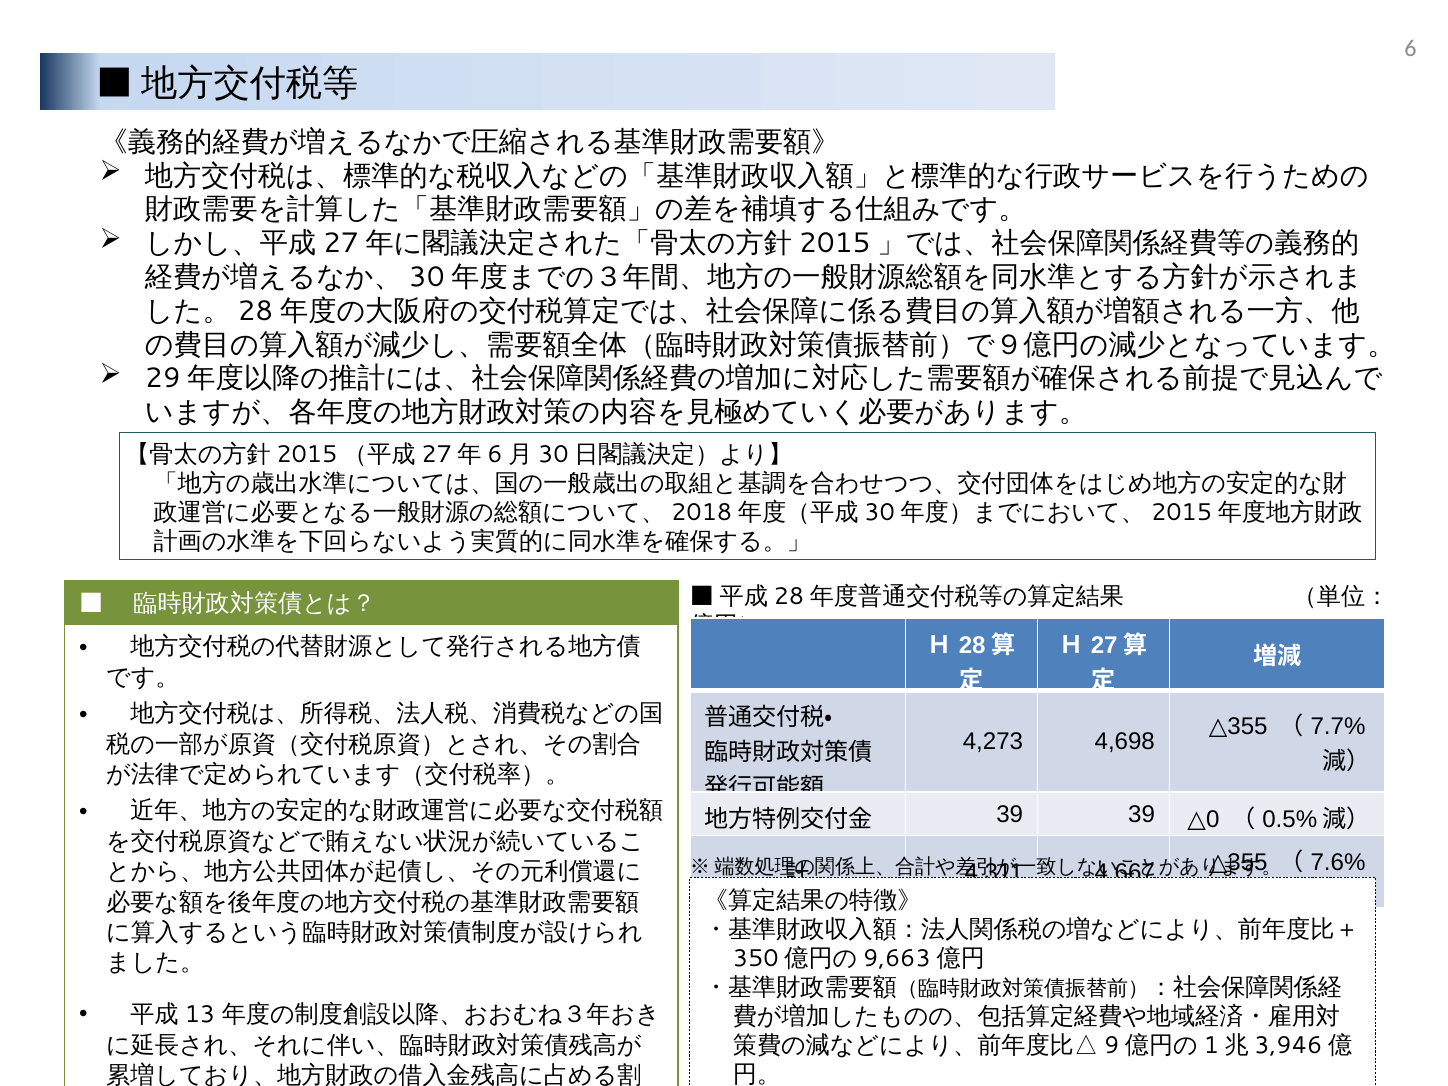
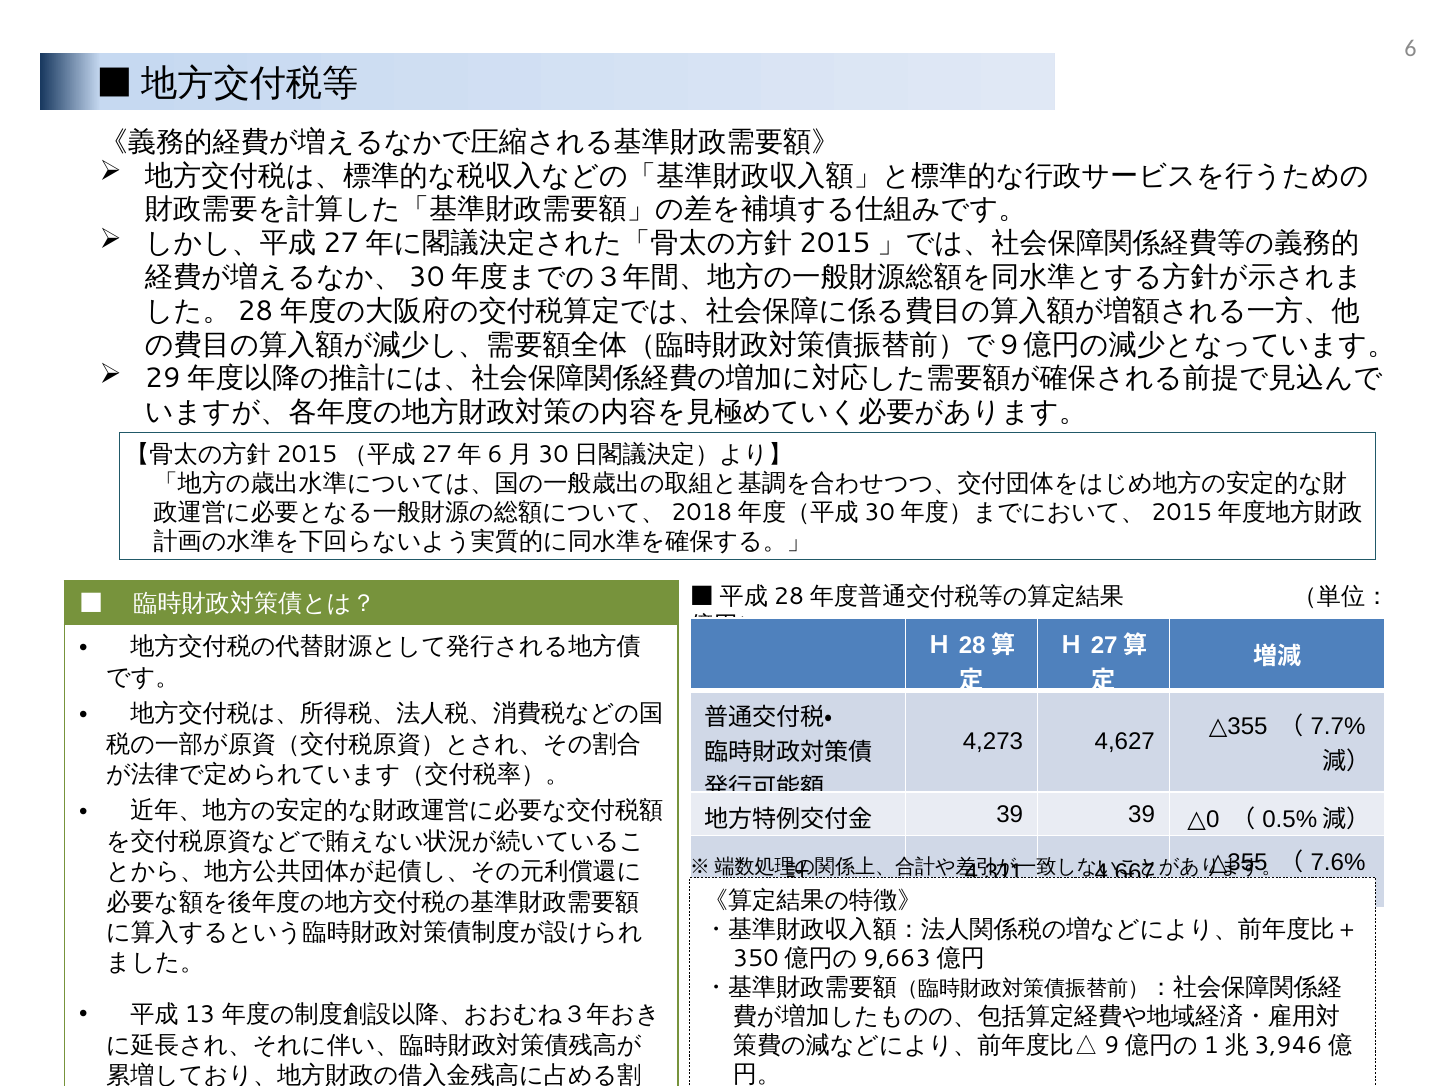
4,698: 4,698 -> 4,627
